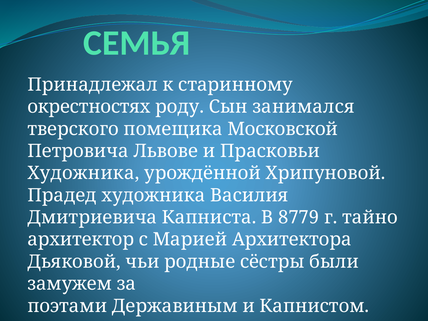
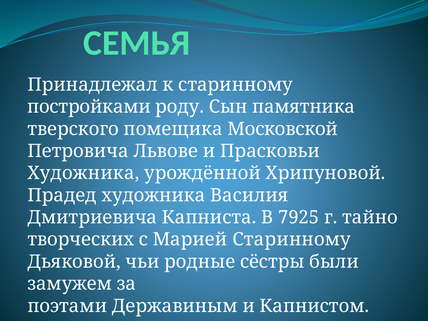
окрестностях: окрестностях -> постройками
занимался: занимался -> памятника
8779: 8779 -> 7925
архитектор: архитектор -> творческих
Марией Архитектора: Архитектора -> Старинному
